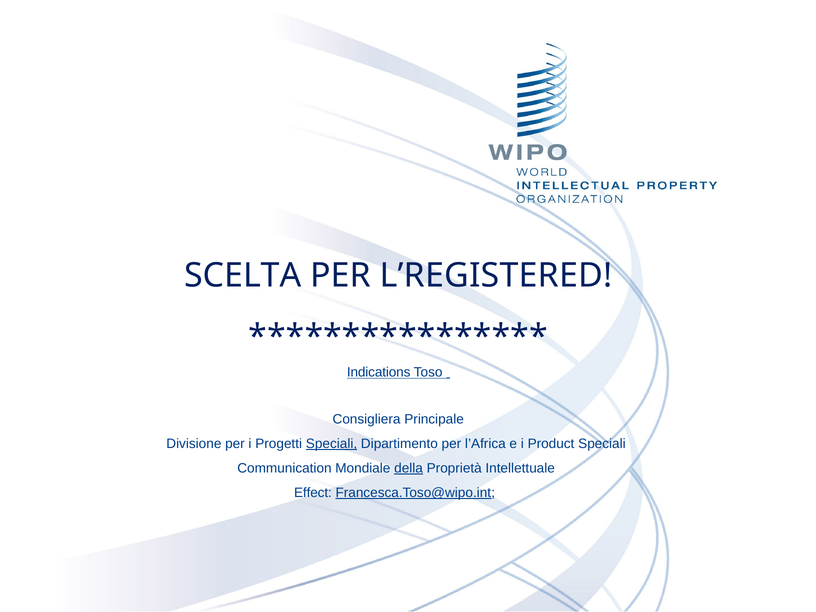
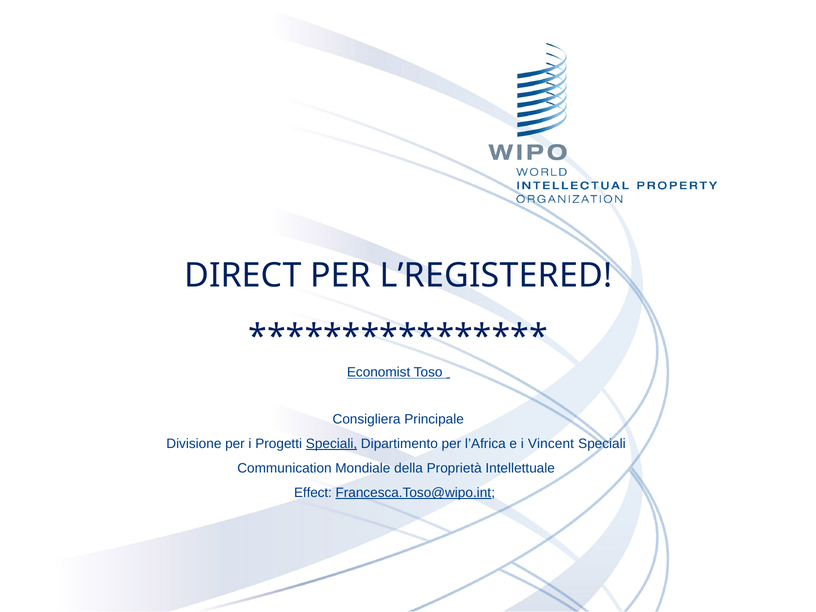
SCELTA: SCELTA -> DIRECT
Indications: Indications -> Economist
Product: Product -> Vincent
della underline: present -> none
